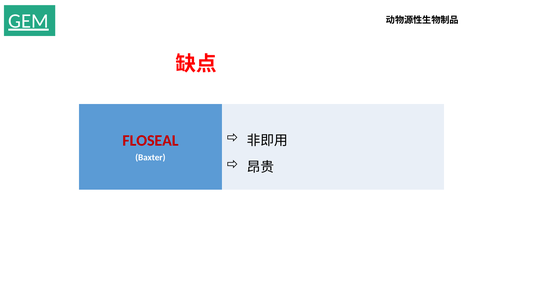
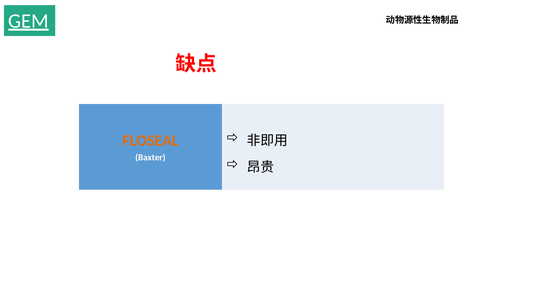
FLOSEAL colour: red -> orange
